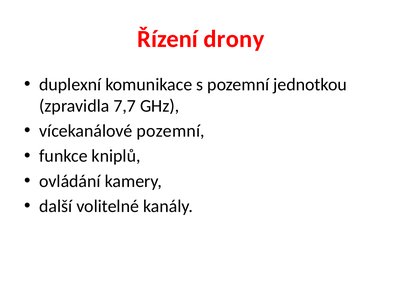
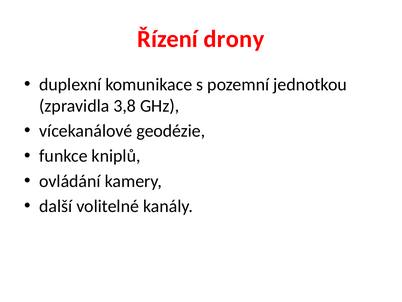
7,7: 7,7 -> 3,8
vícekanálové pozemní: pozemní -> geodézie
